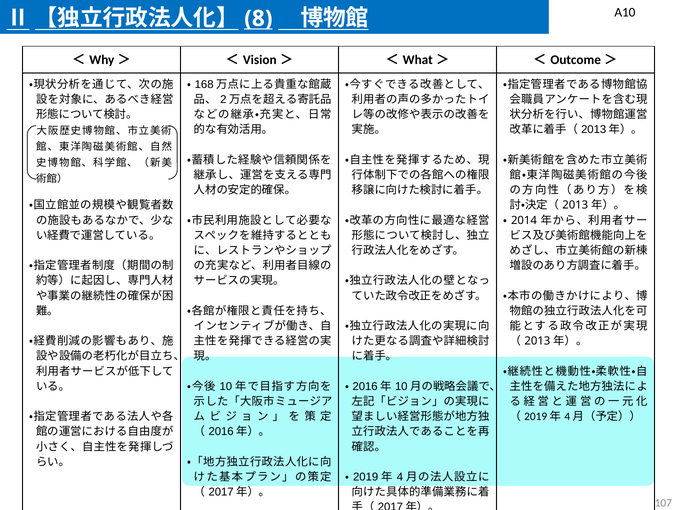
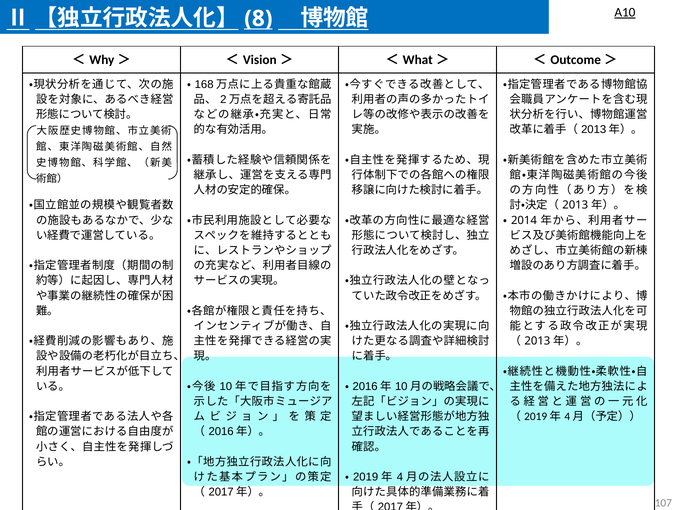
A10 underline: none -> present
